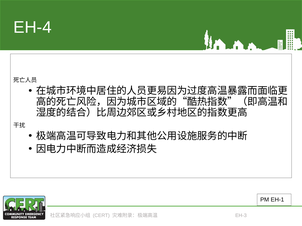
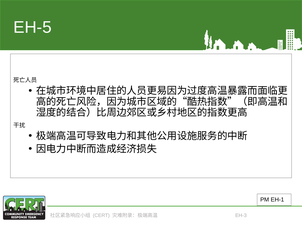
EH-4: EH-4 -> EH-5
